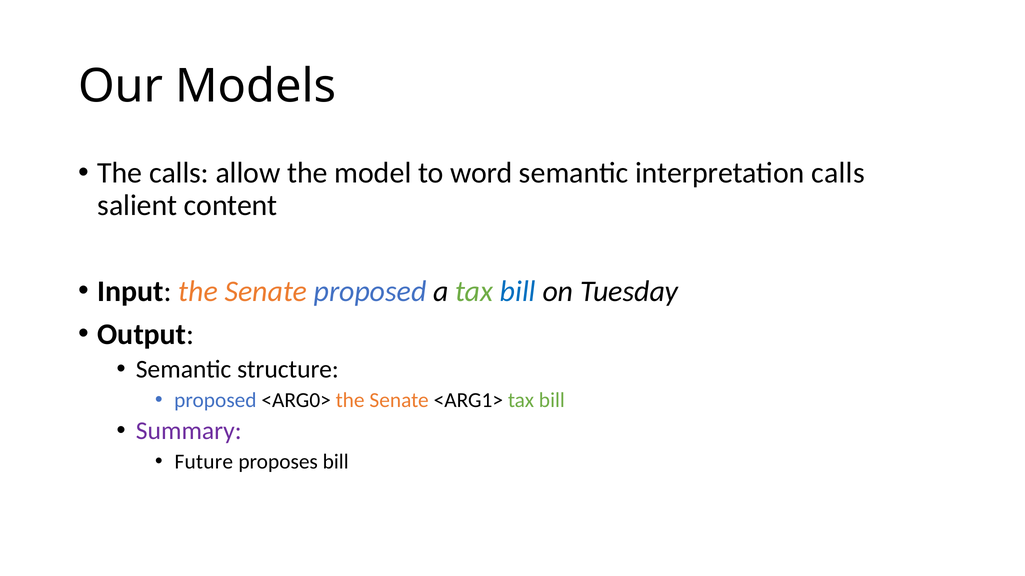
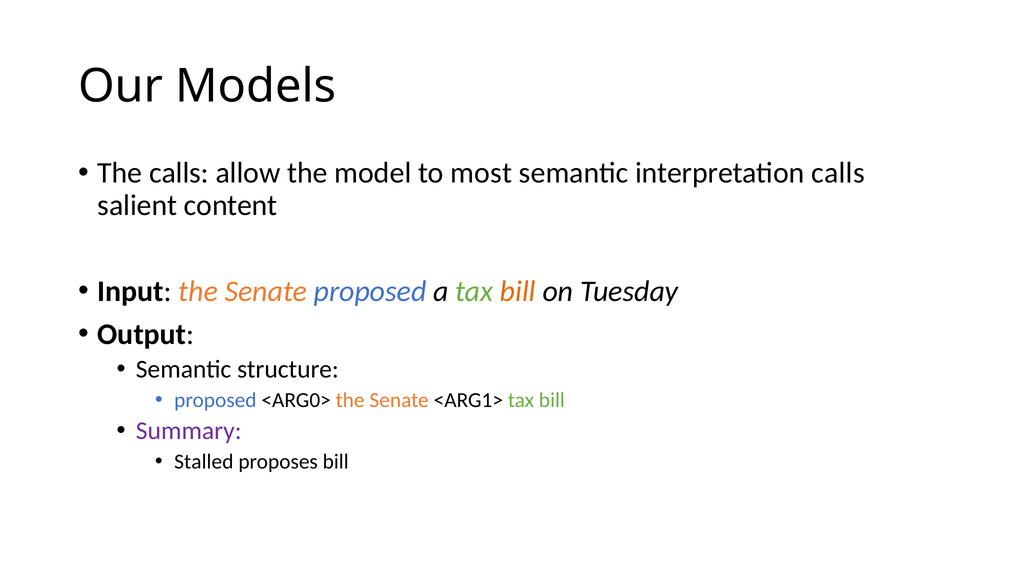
word: word -> most
bill at (518, 292) colour: blue -> orange
Future: Future -> Stalled
